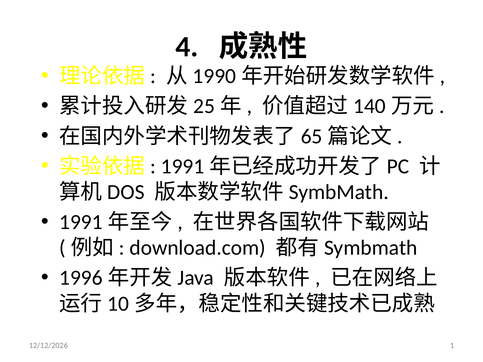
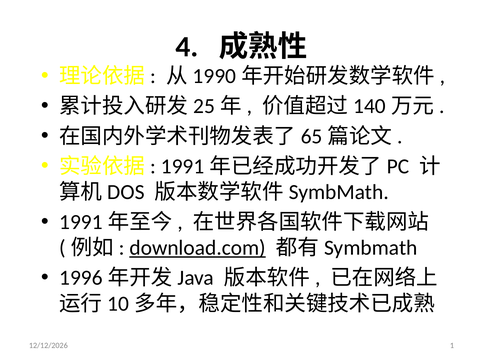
download.com underline: none -> present
